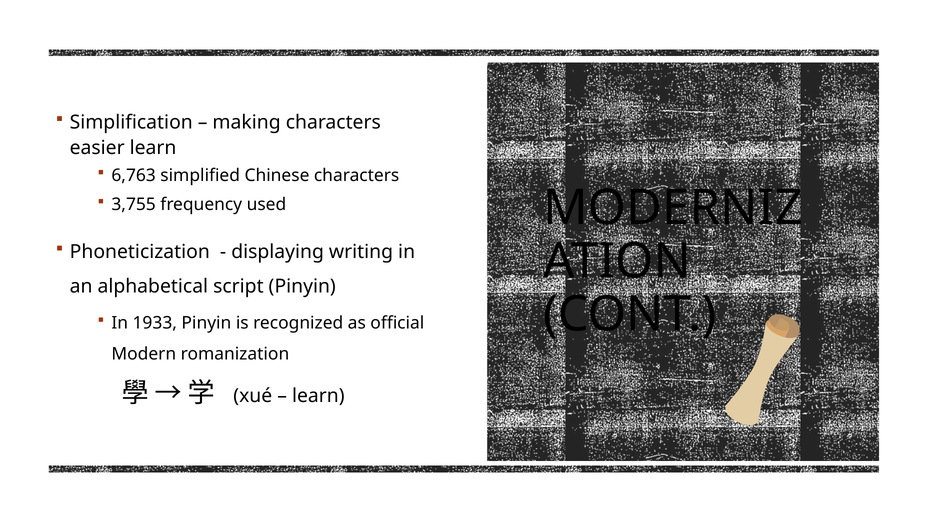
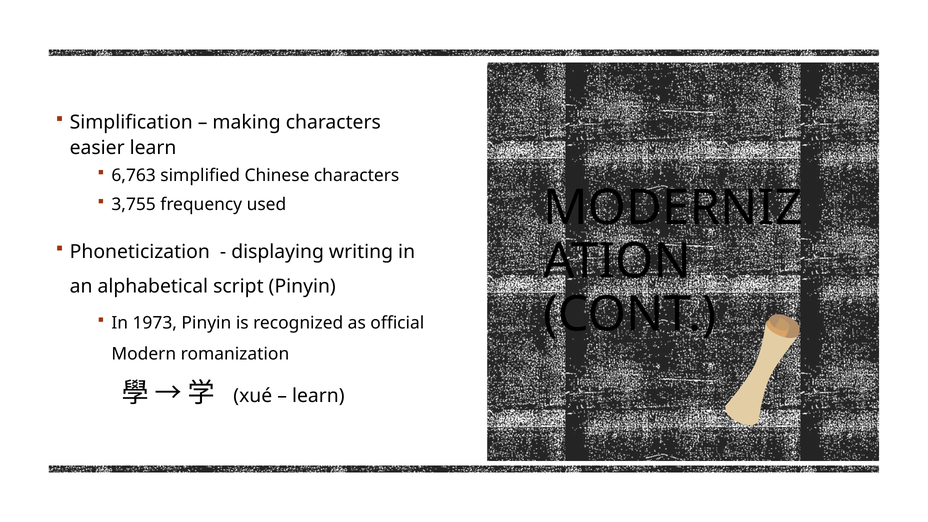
1933: 1933 -> 1973
